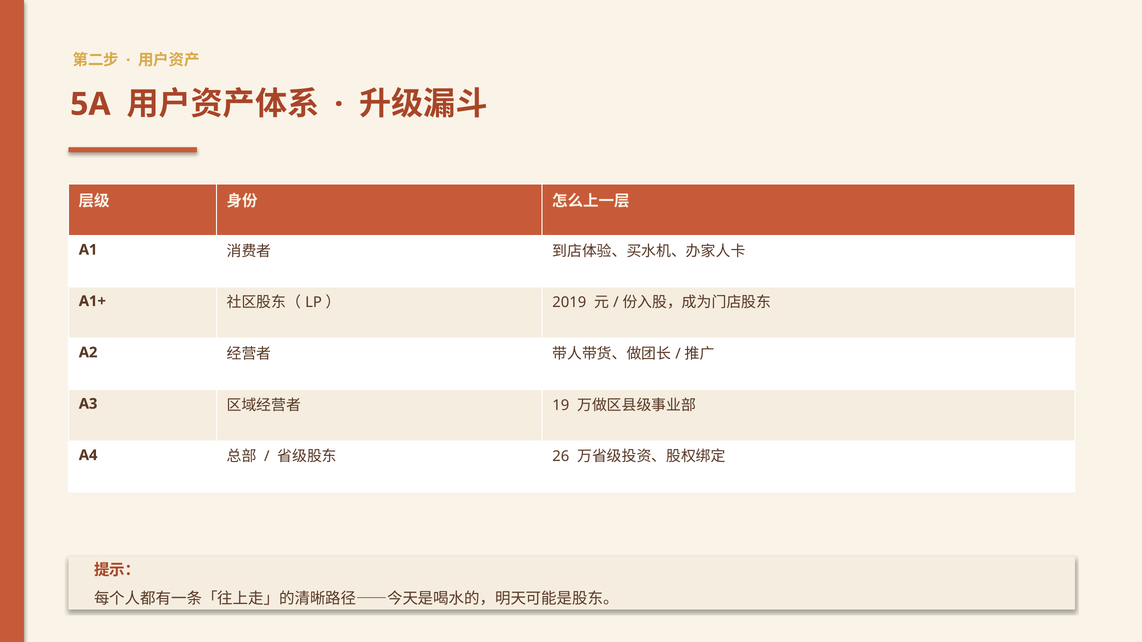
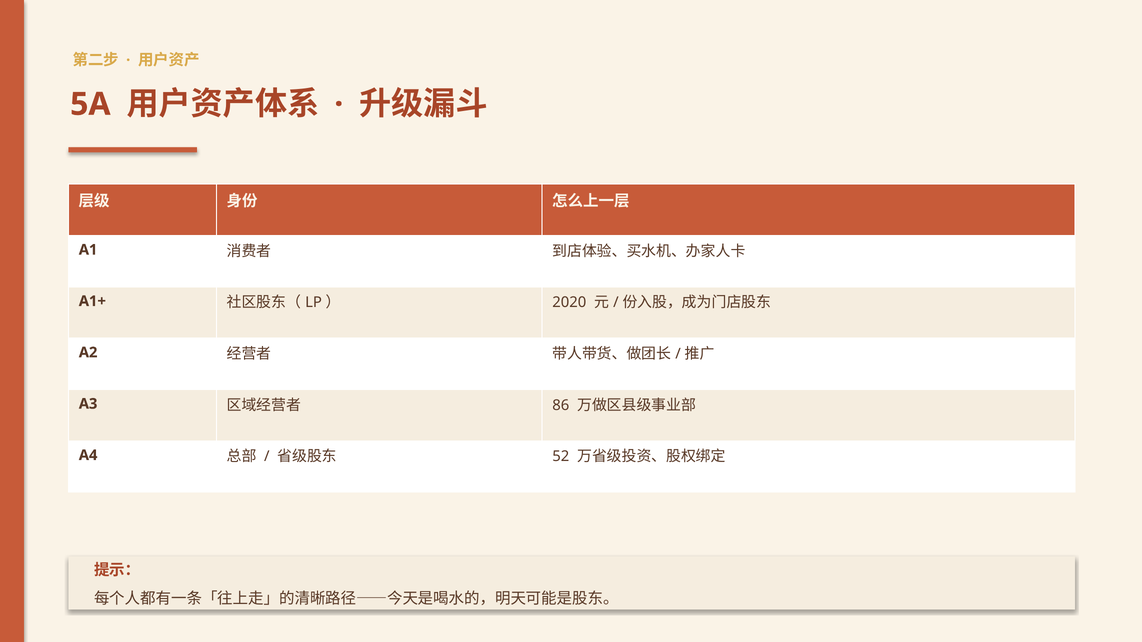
2019: 2019 -> 2020
19: 19 -> 86
26: 26 -> 52
